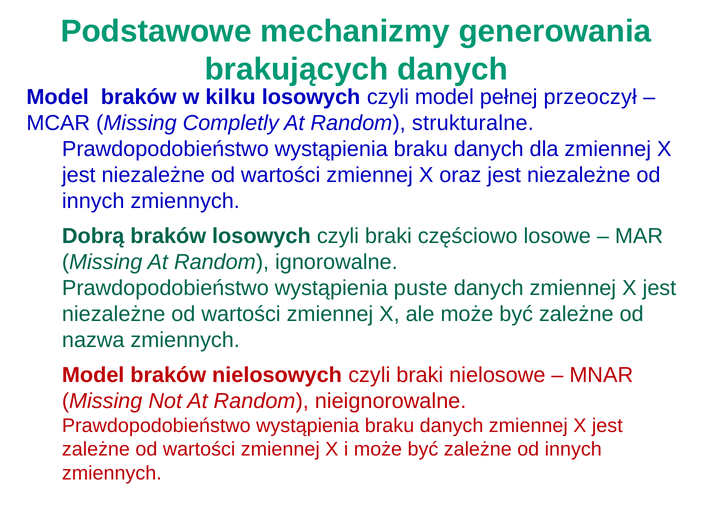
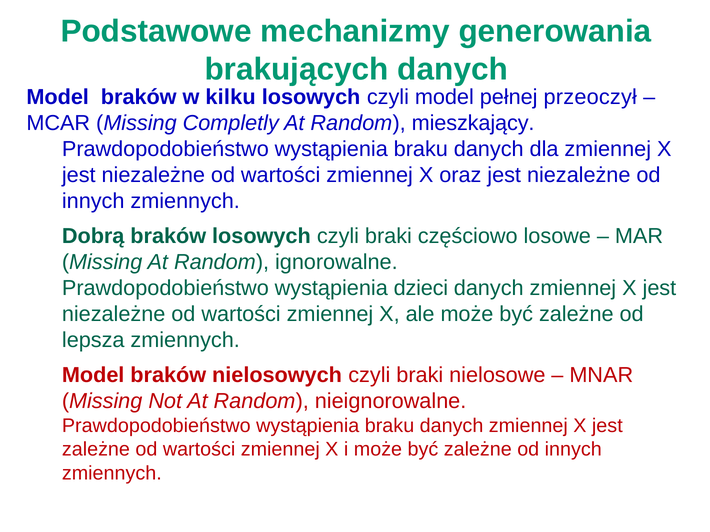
strukturalne: strukturalne -> mieszkający
puste: puste -> dzieci
nazwa: nazwa -> lepsza
